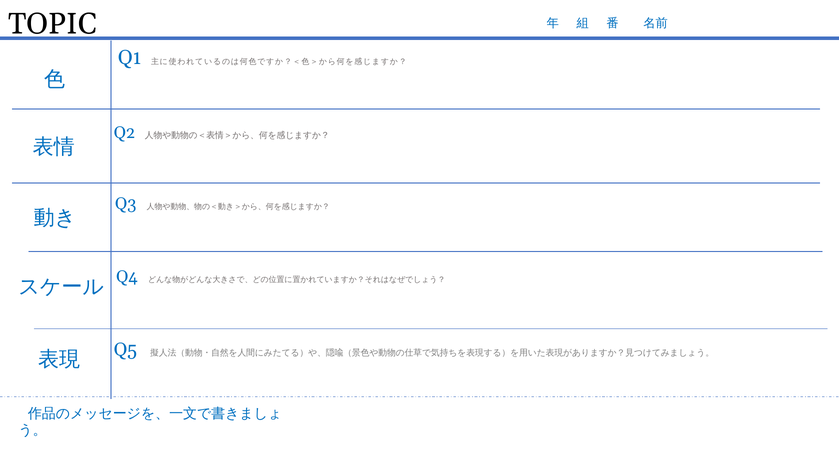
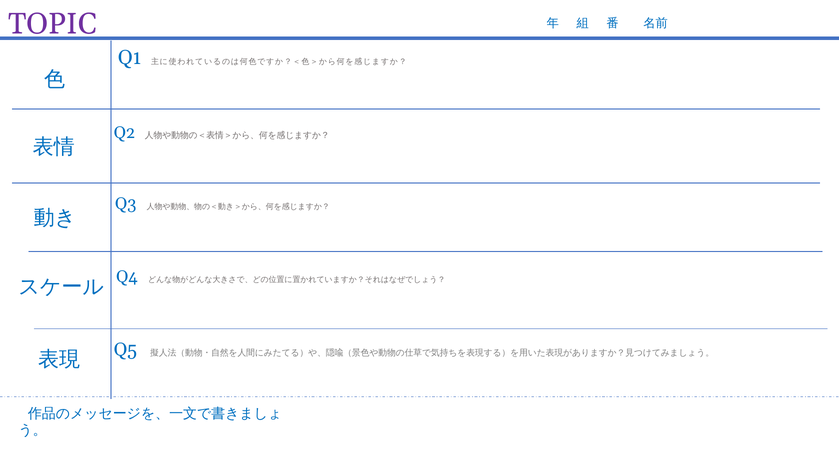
TOPIC colour: black -> purple
